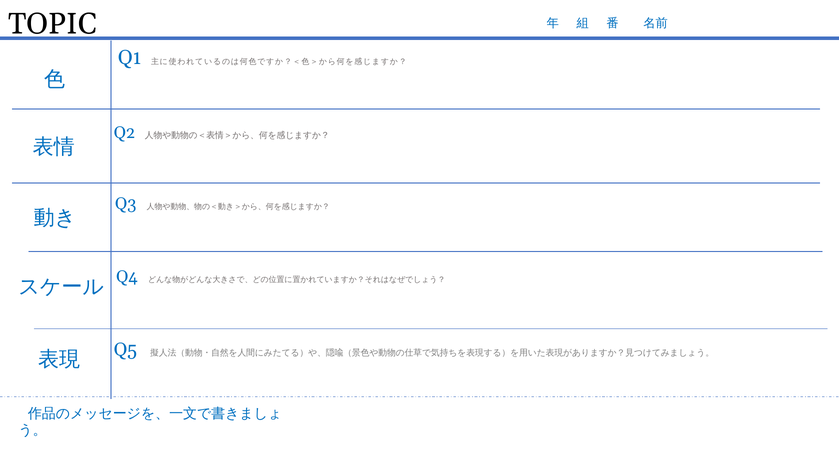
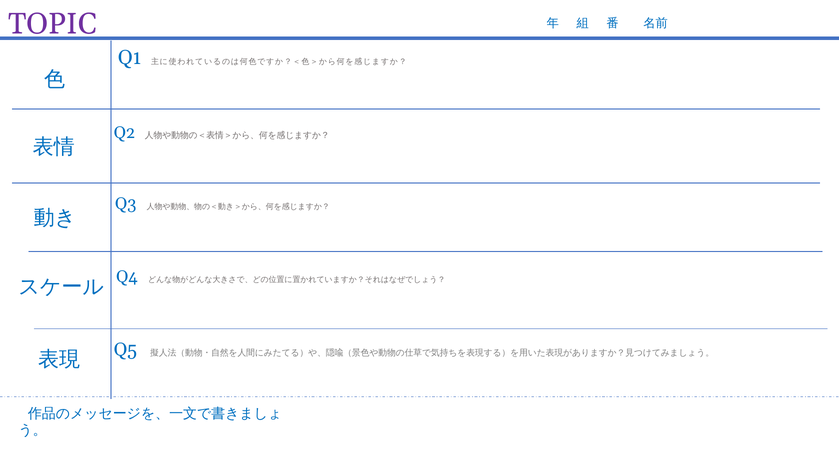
TOPIC colour: black -> purple
